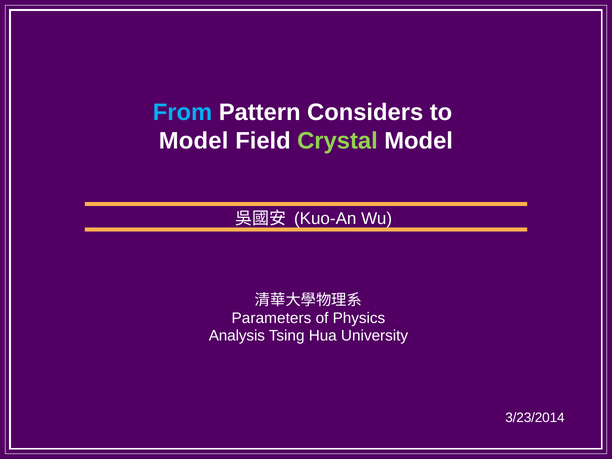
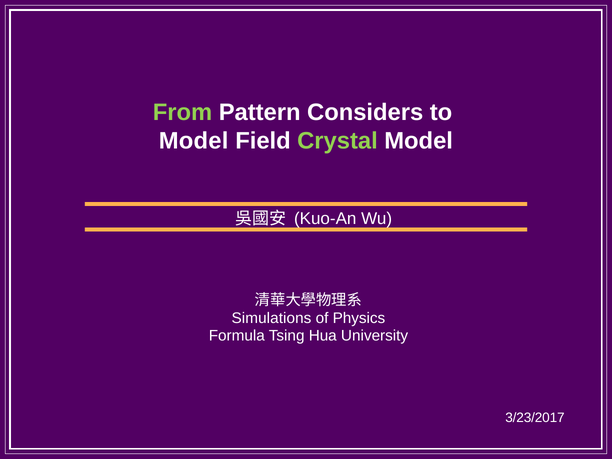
From colour: light blue -> light green
Parameters: Parameters -> Simulations
Analysis: Analysis -> Formula
3/23/2014: 3/23/2014 -> 3/23/2017
